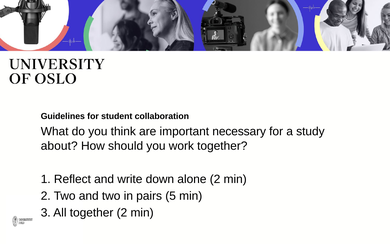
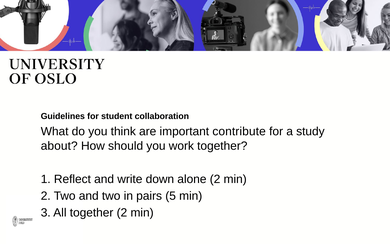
necessary: necessary -> contribute
